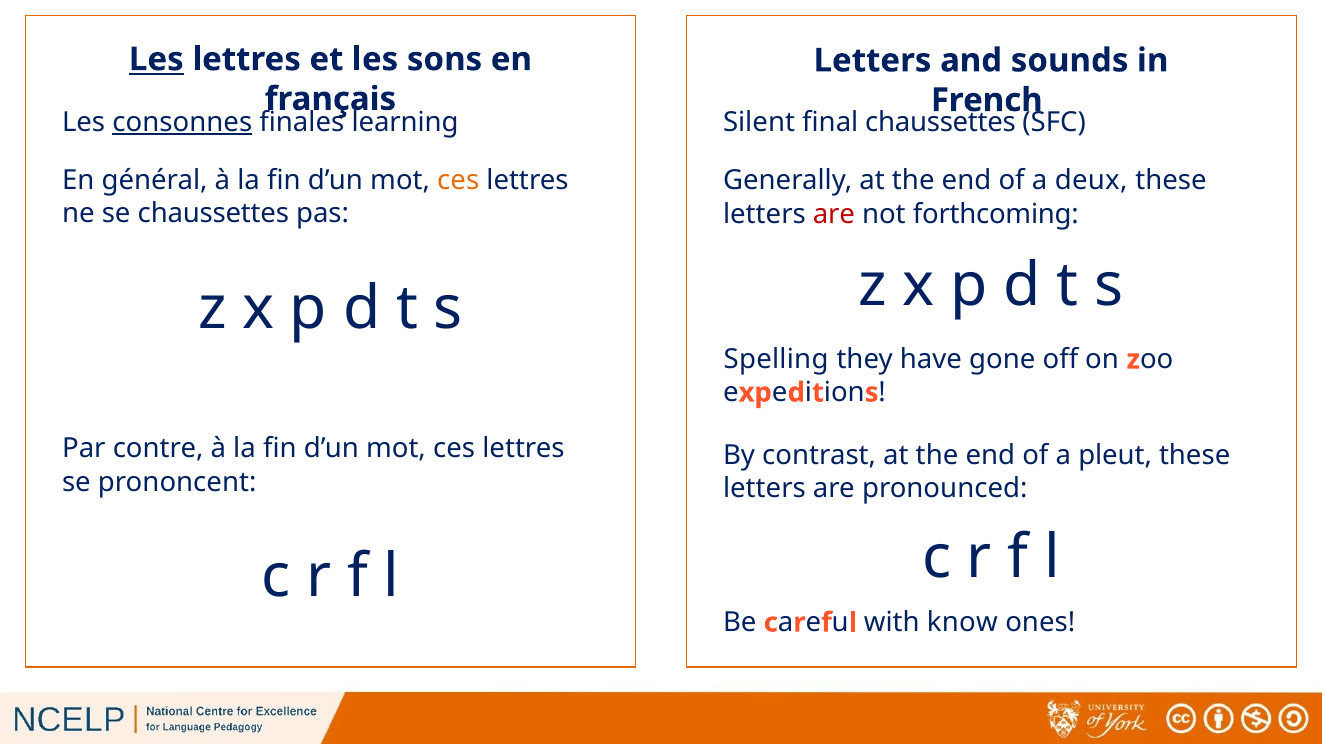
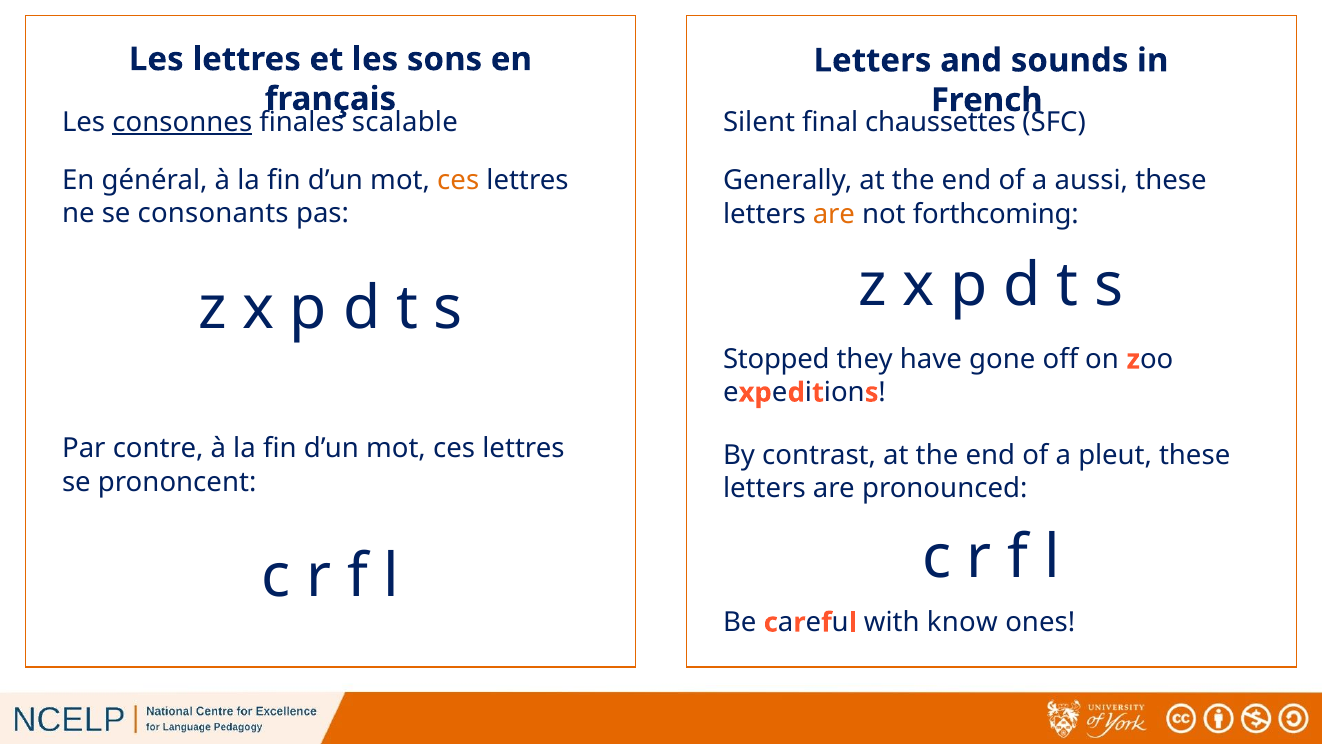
Les at (156, 59) underline: present -> none
learning: learning -> scalable
deux: deux -> aussi
se chaussettes: chaussettes -> consonants
are at (834, 214) colour: red -> orange
Spelling: Spelling -> Stopped
